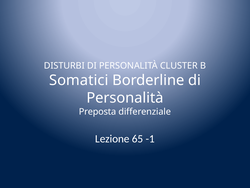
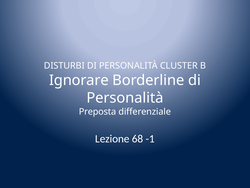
Somatici: Somatici -> Ignorare
65: 65 -> 68
